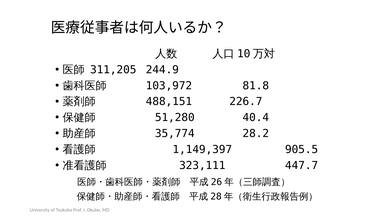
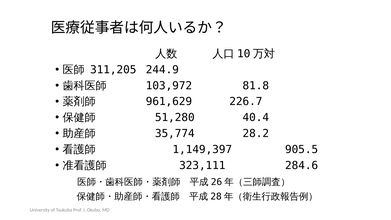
488,151: 488,151 -> 961,629
447.7: 447.7 -> 284.6
